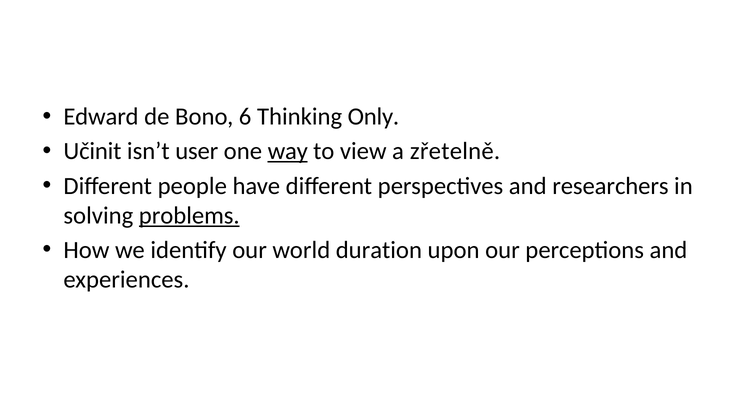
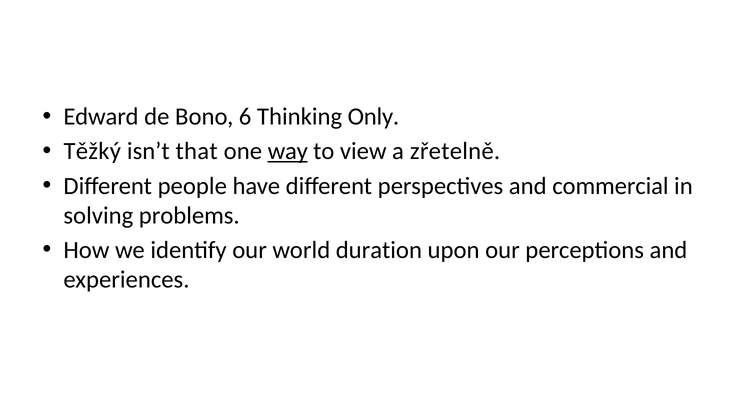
Učinit: Učinit -> Těžký
user: user -> that
researchers: researchers -> commercial
problems underline: present -> none
